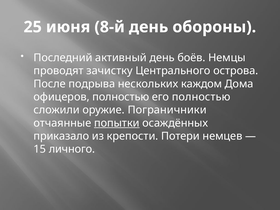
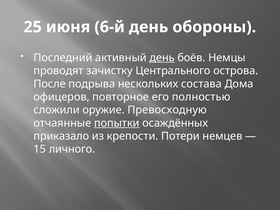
8-й: 8-й -> 6-й
день at (162, 58) underline: none -> present
каждом: каждом -> состава
офицеров полностью: полностью -> повторное
Пограничники: Пограничники -> Превосходную
